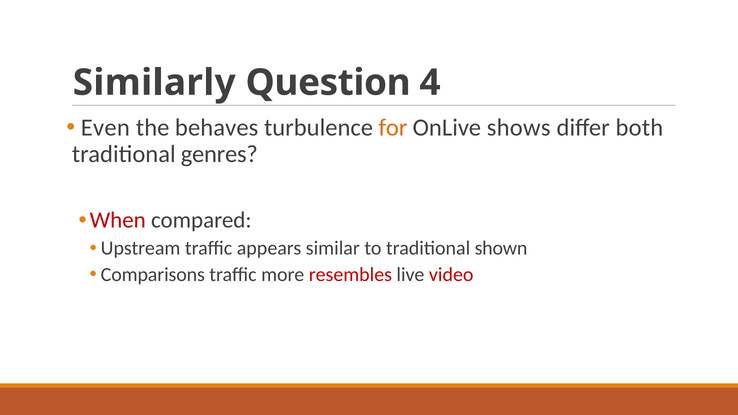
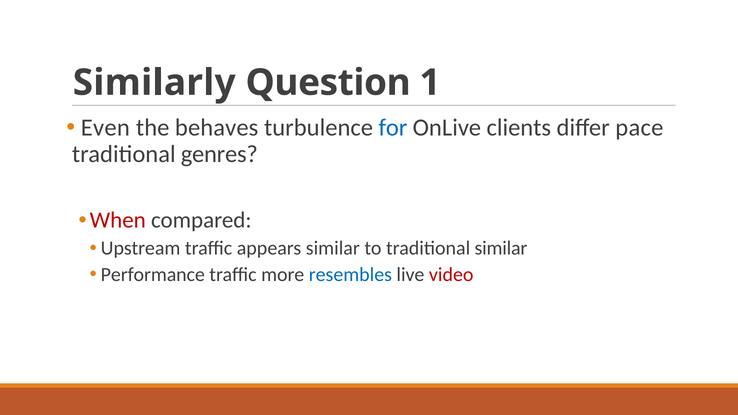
4: 4 -> 1
for colour: orange -> blue
shows: shows -> clients
both: both -> pace
traditional shown: shown -> similar
Comparisons: Comparisons -> Performance
resembles colour: red -> blue
